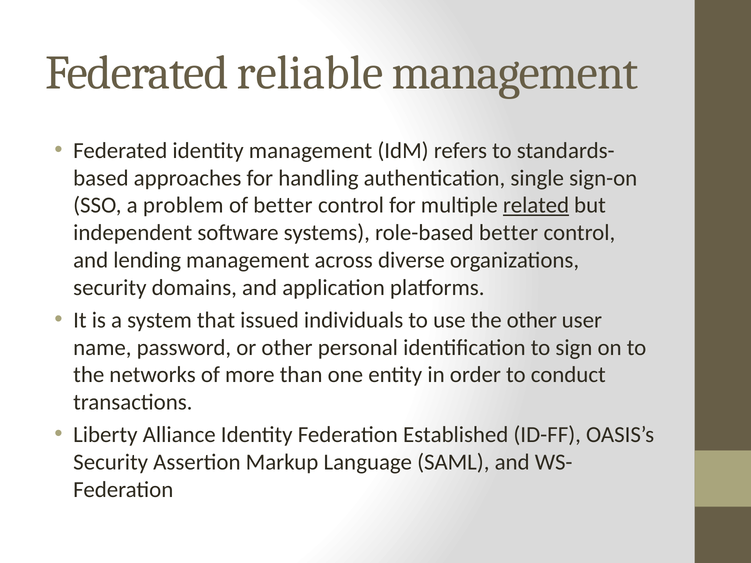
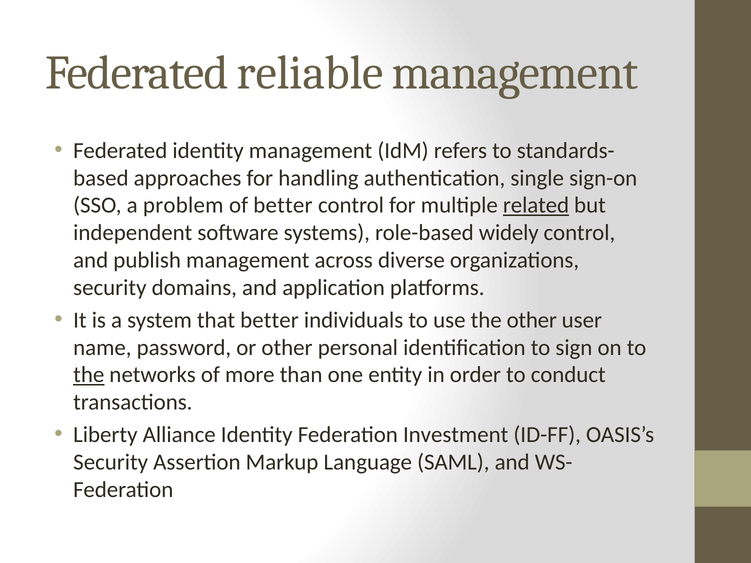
role-based better: better -> widely
lending: lending -> publish
that issued: issued -> better
the at (89, 375) underline: none -> present
Established: Established -> Investment
